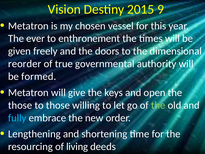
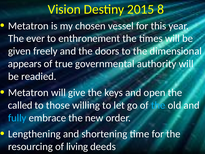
9: 9 -> 8
reorder: reorder -> appears
formed: formed -> readied
those at (20, 105): those -> called
the at (158, 105) colour: light green -> light blue
